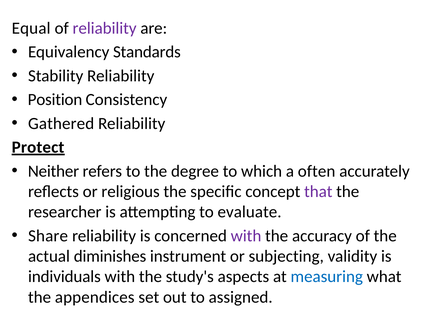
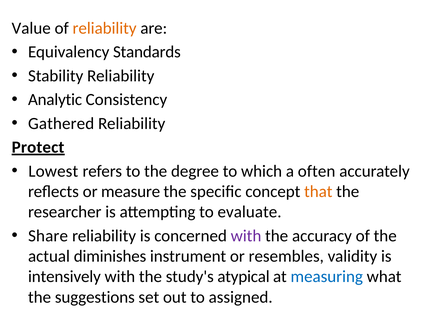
Equal: Equal -> Value
reliability at (105, 28) colour: purple -> orange
Position: Position -> Analytic
Neither: Neither -> Lowest
religious: religious -> measure
that colour: purple -> orange
subjecting: subjecting -> resembles
individuals: individuals -> intensively
aspects: aspects -> atypical
appendices: appendices -> suggestions
